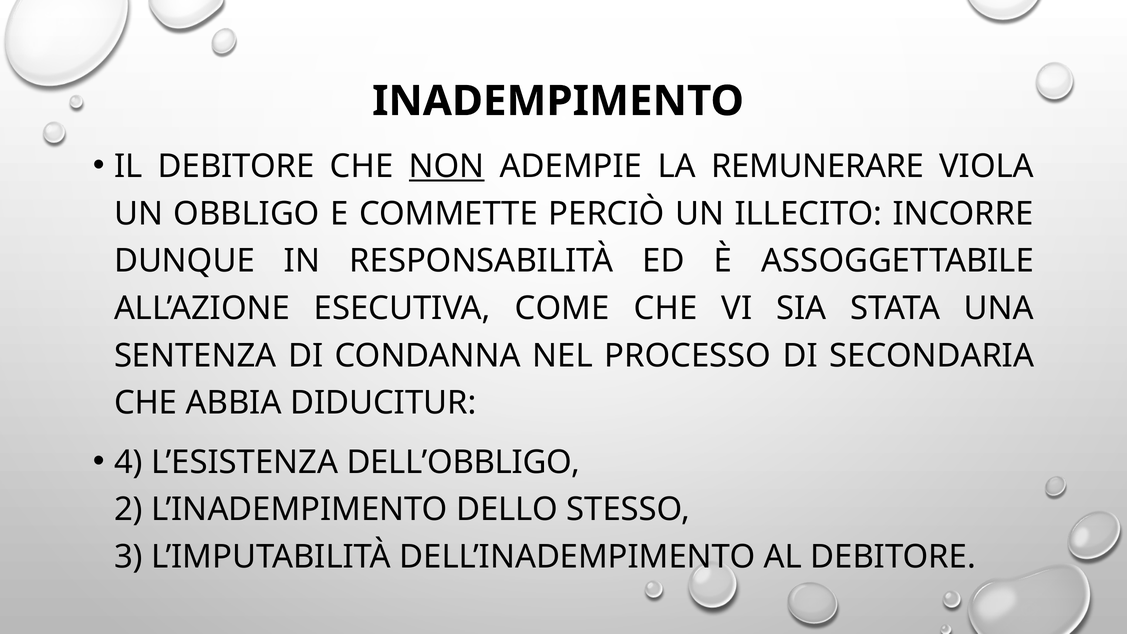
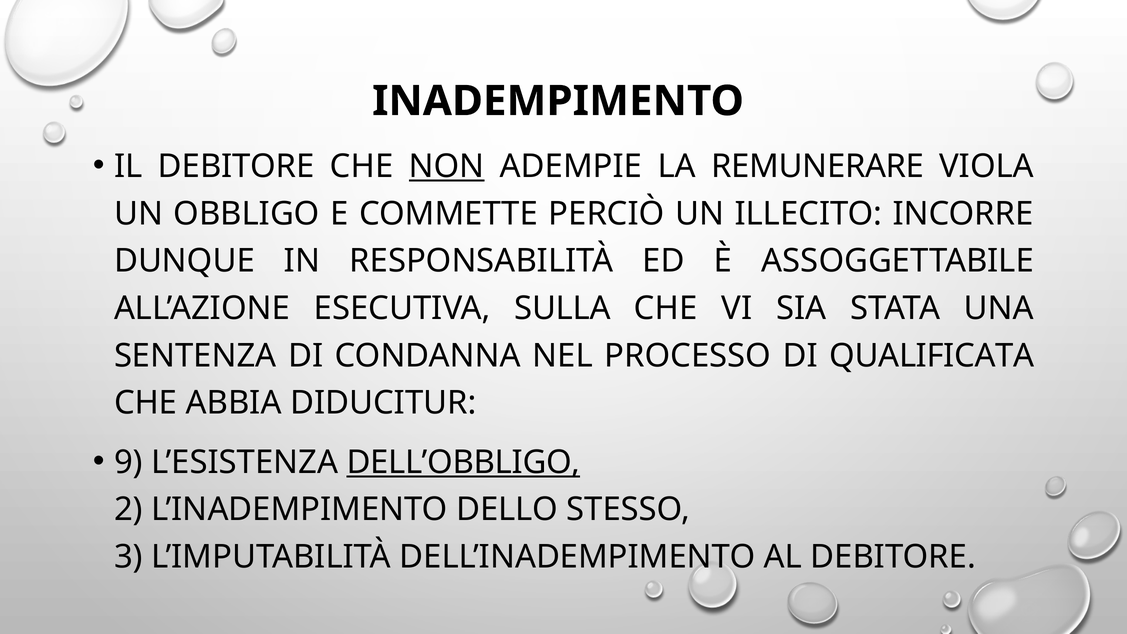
COME: COME -> SULLA
SECONDARIA: SECONDARIA -> QUALIFICATA
4: 4 -> 9
DELL’OBBLIGO underline: none -> present
